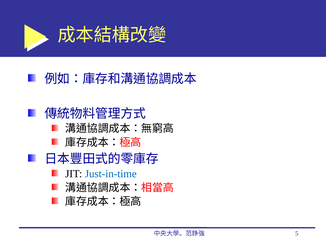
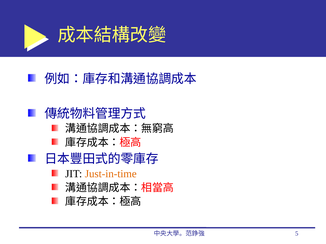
Just-in-time colour: blue -> orange
